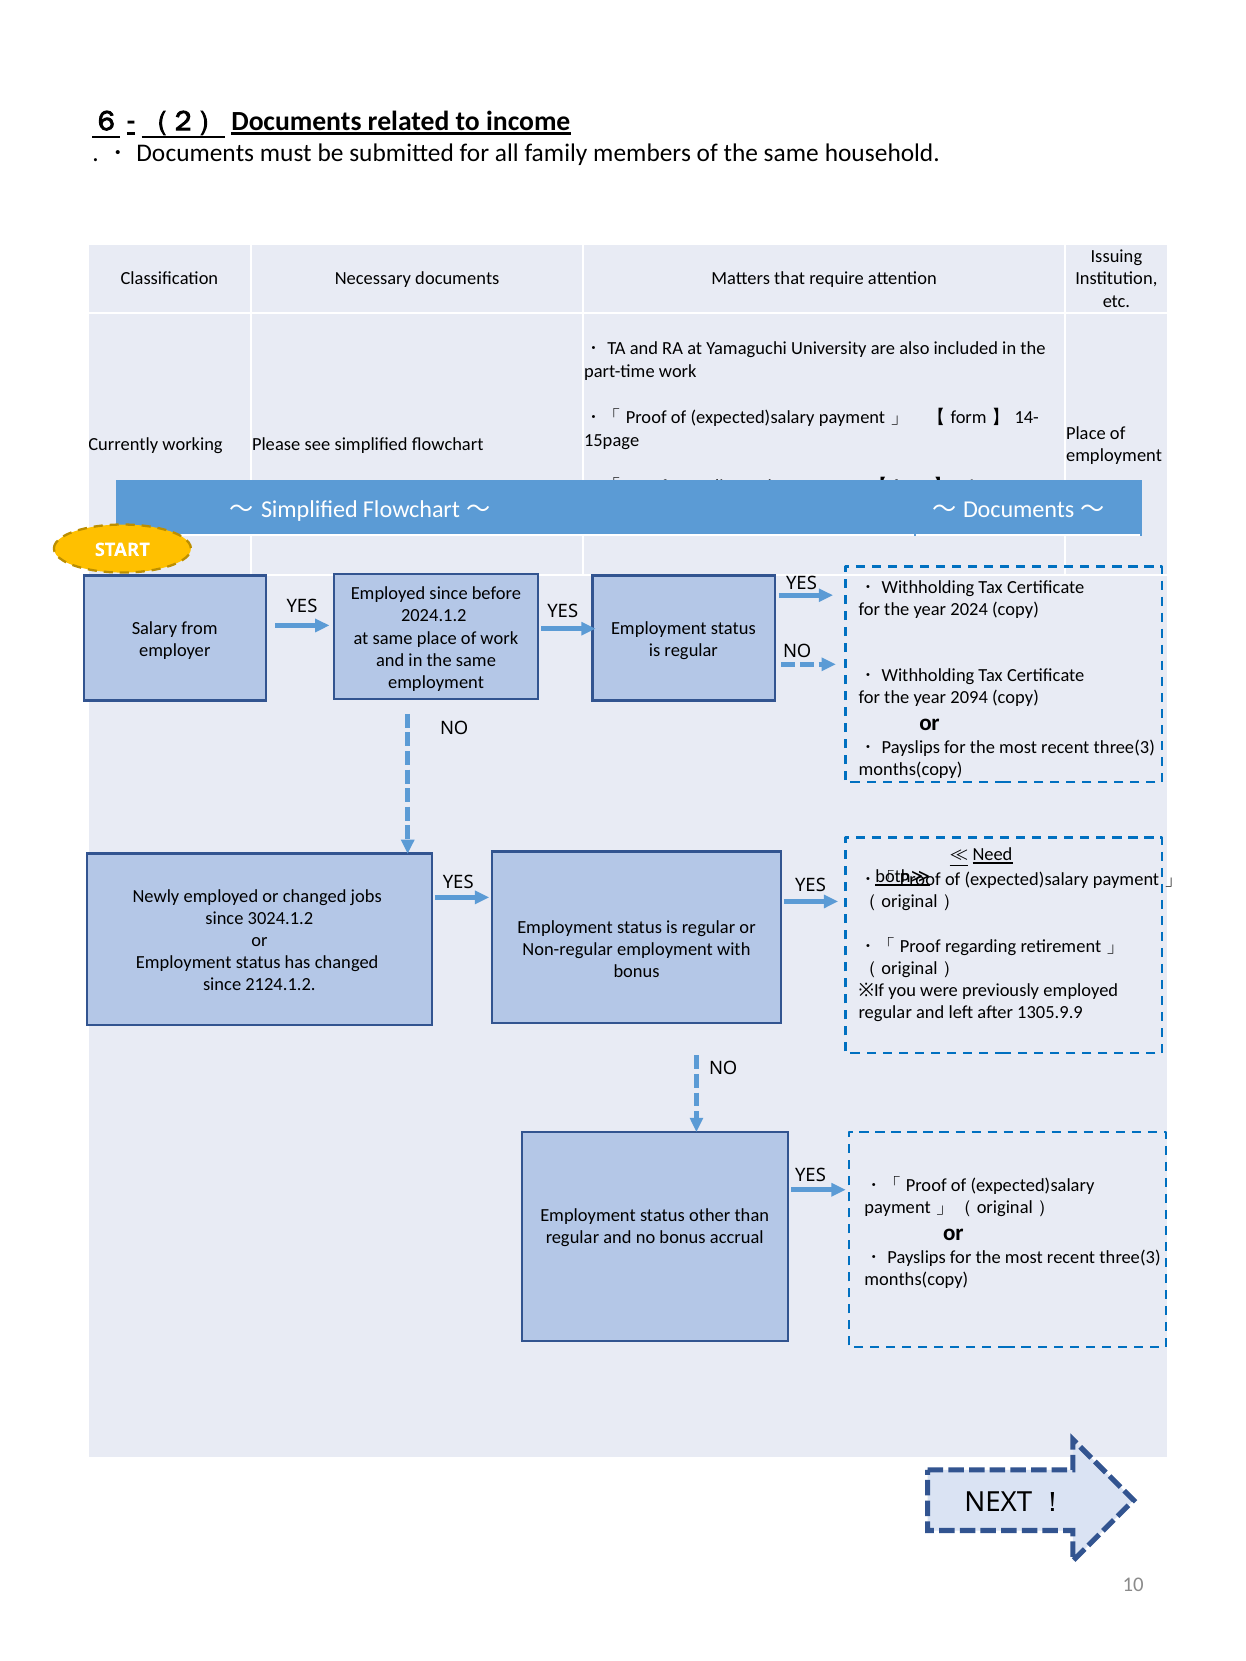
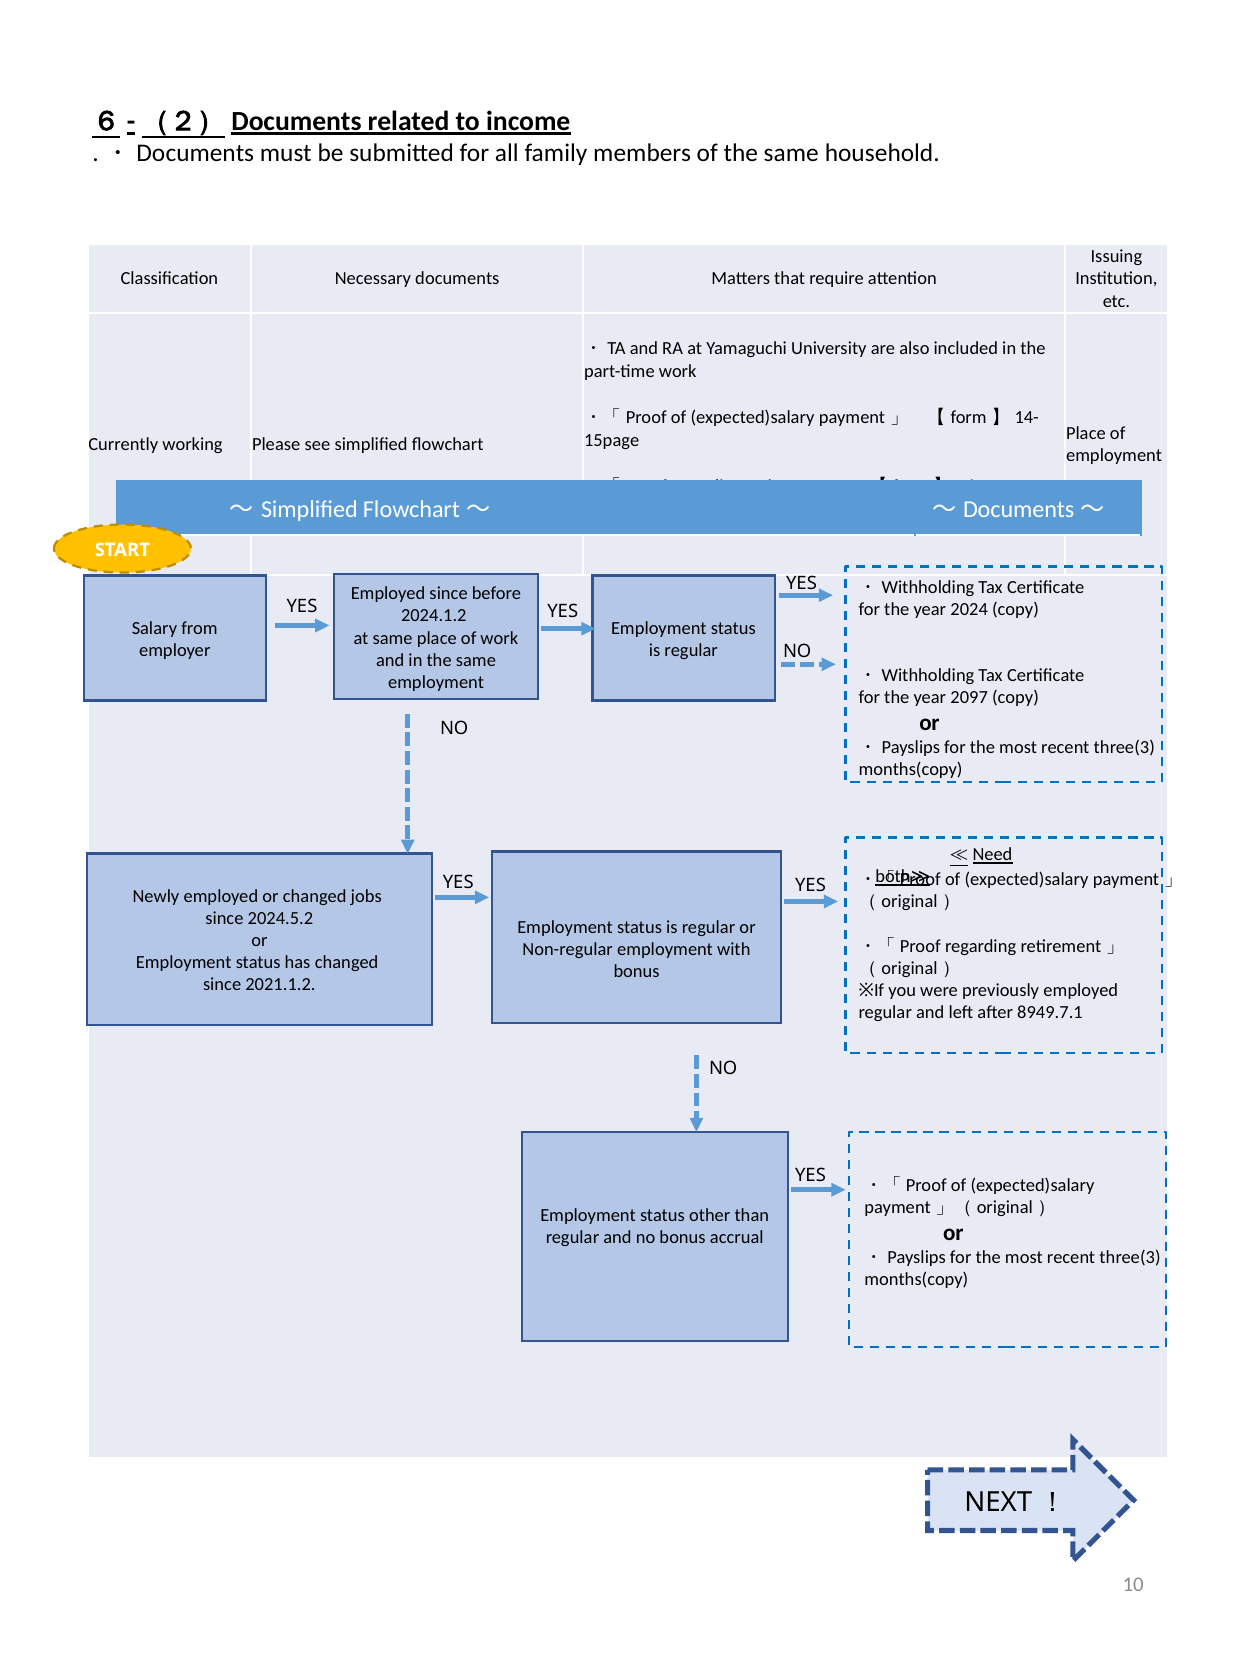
2094: 2094 -> 2097
3024.1.2: 3024.1.2 -> 2024.5.2
2124.1.2: 2124.1.2 -> 2021.1.2
1305.9.9: 1305.9.9 -> 8949.7.1
